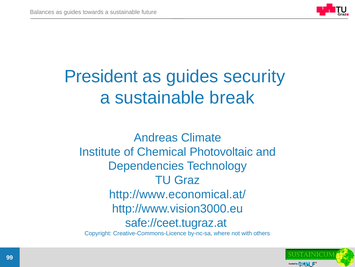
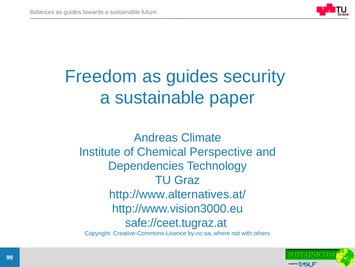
President: President -> Freedom
break: break -> paper
Photovoltaic: Photovoltaic -> Perspective
http://www.economical.at/: http://www.economical.at/ -> http://www.alternatives.at/
